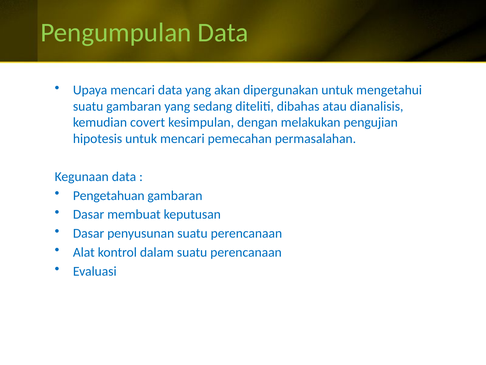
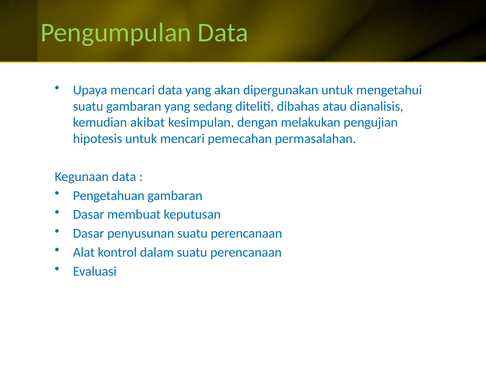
covert: covert -> akibat
